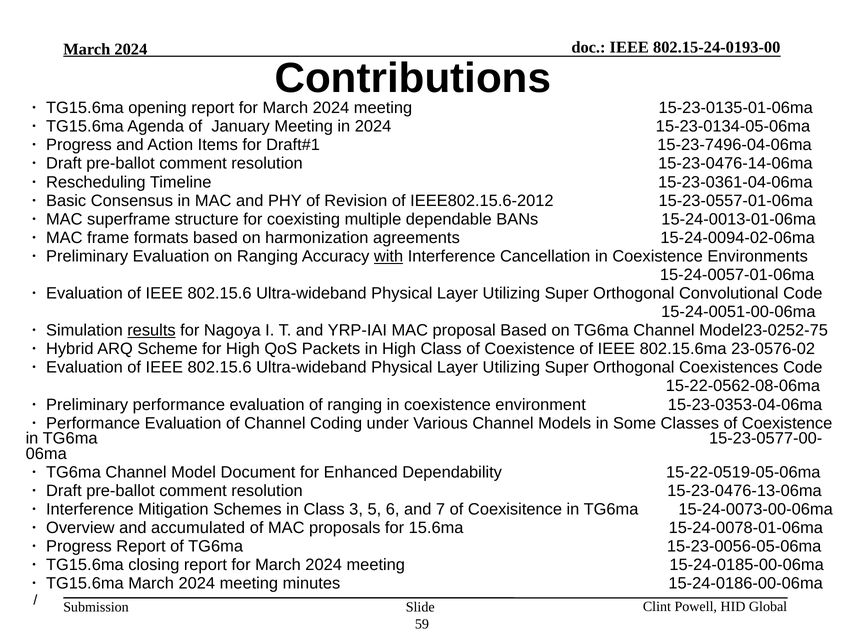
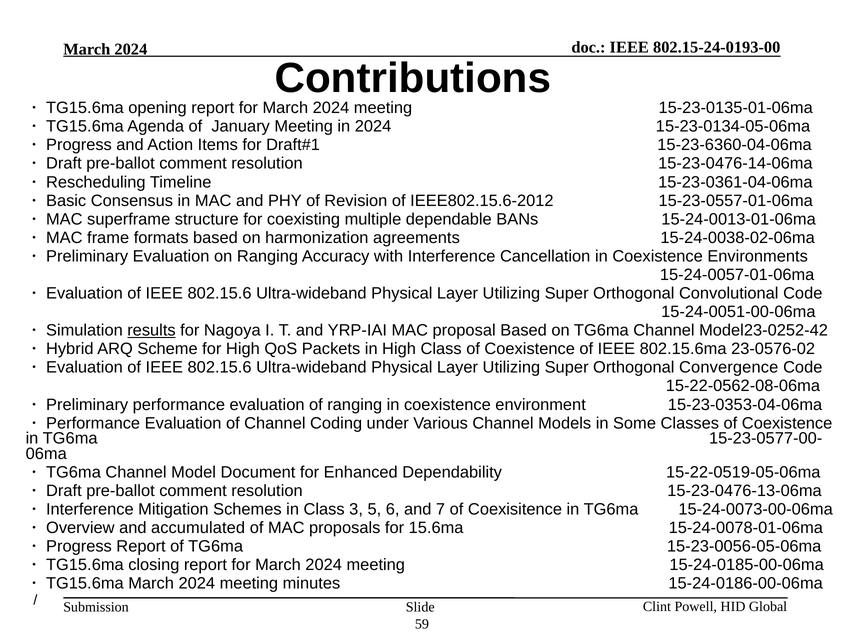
15-23-7496-04-06ma: 15-23-7496-04-06ma -> 15-23-6360-04-06ma
15-24-0094-02-06ma: 15-24-0094-02-06ma -> 15-24-0038-02-06ma
with underline: present -> none
Model23-0252-75: Model23-0252-75 -> Model23-0252-42
Coexistences: Coexistences -> Convergence
